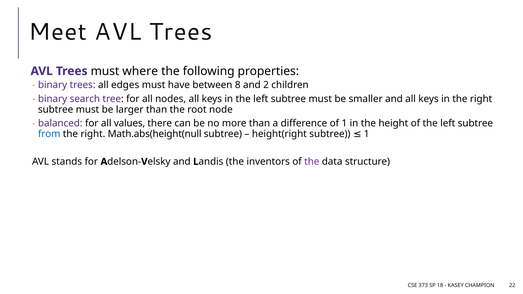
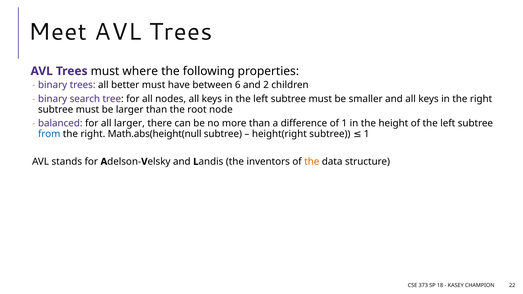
edges: edges -> better
8: 8 -> 6
all values: values -> larger
the at (312, 162) colour: purple -> orange
